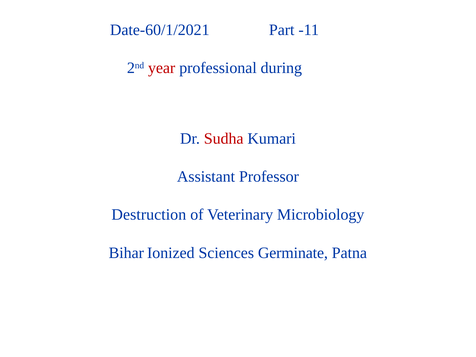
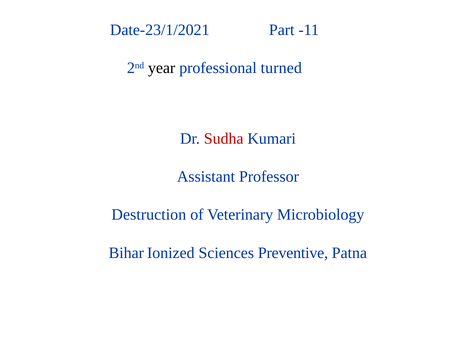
Date-60/1/2021: Date-60/1/2021 -> Date-23/1/2021
year colour: red -> black
during: during -> turned
Germinate: Germinate -> Preventive
